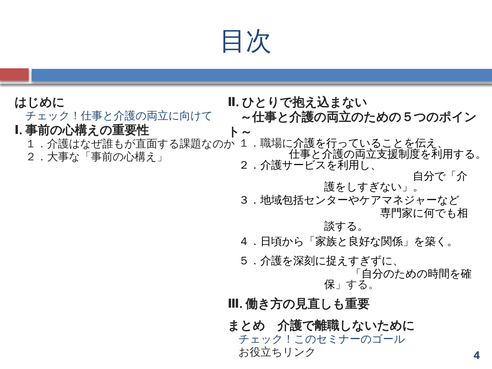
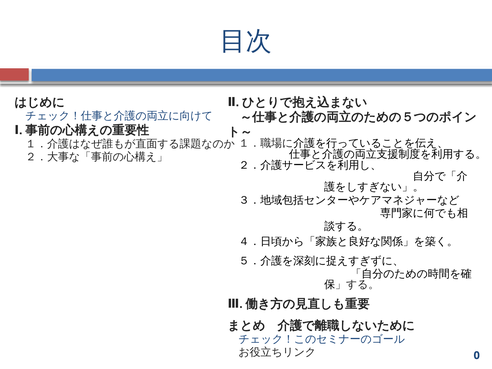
4: 4 -> 0
